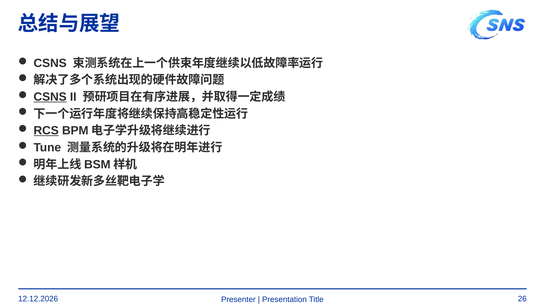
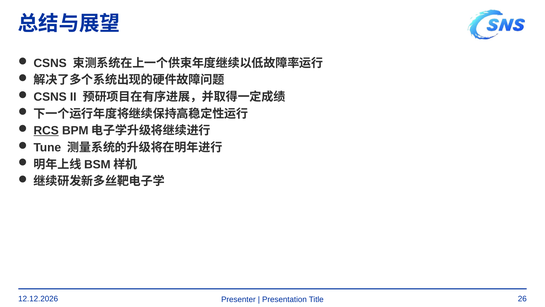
CSNS at (50, 97) underline: present -> none
